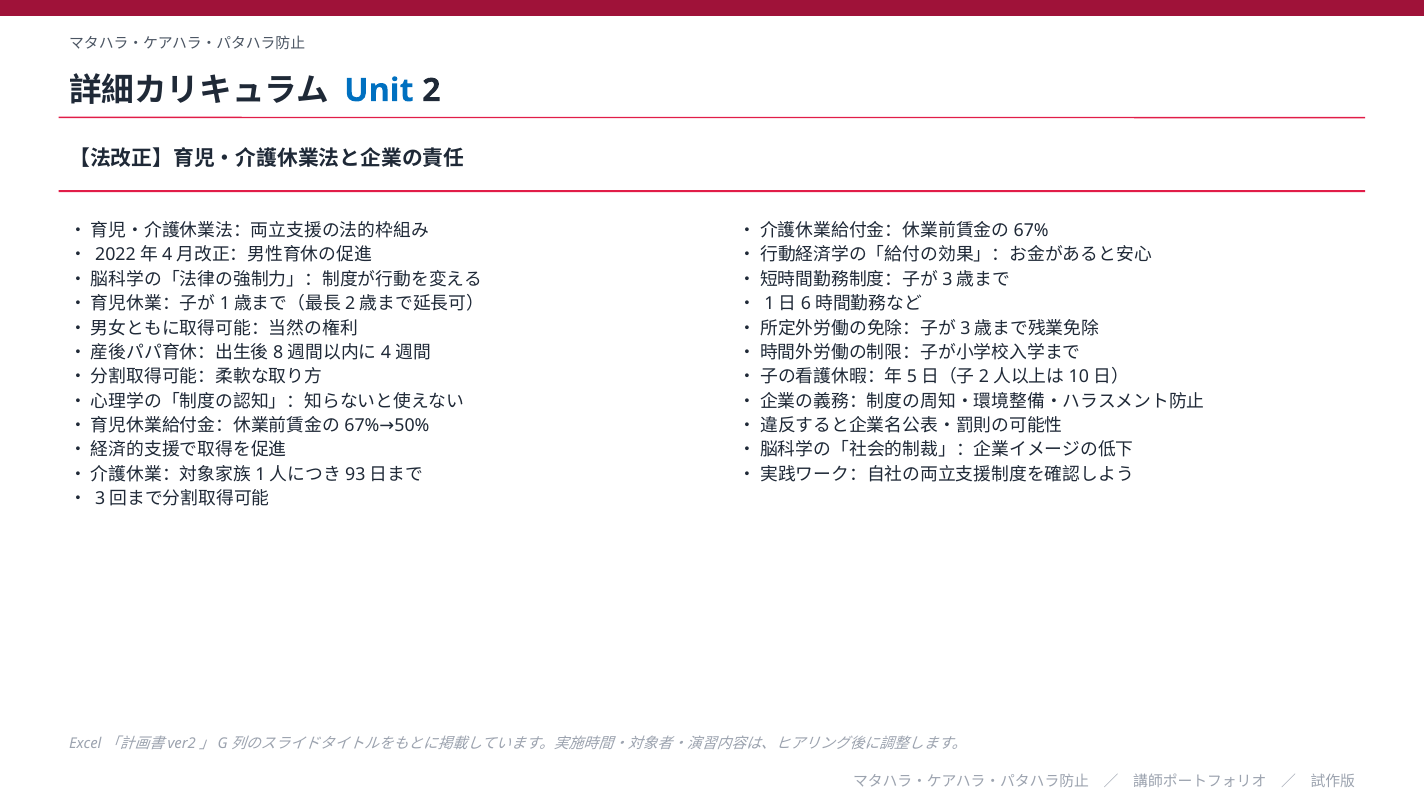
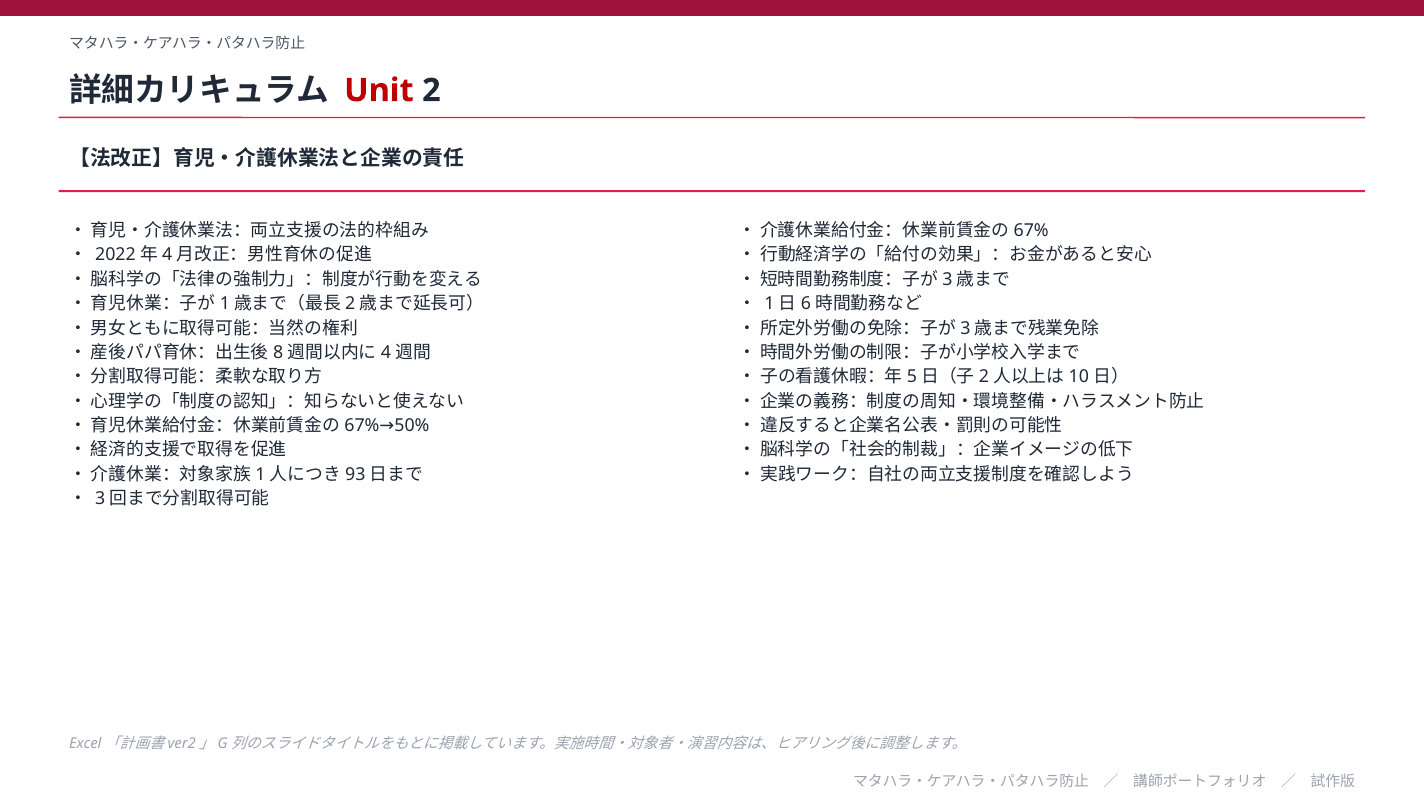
Unit colour: blue -> red
